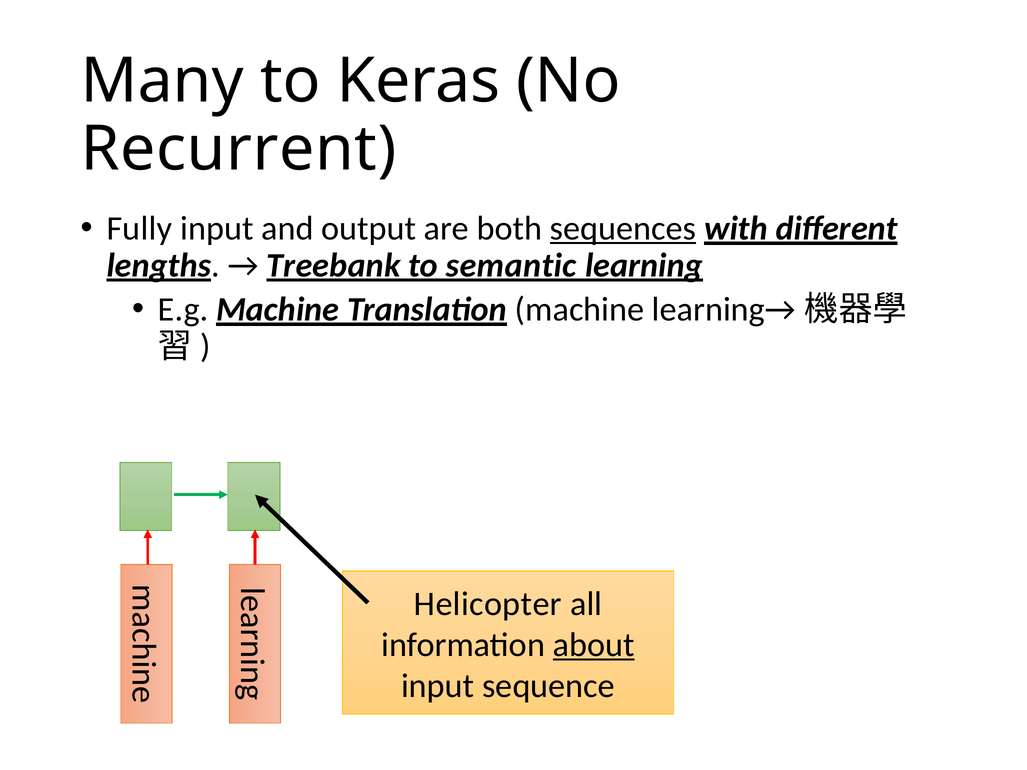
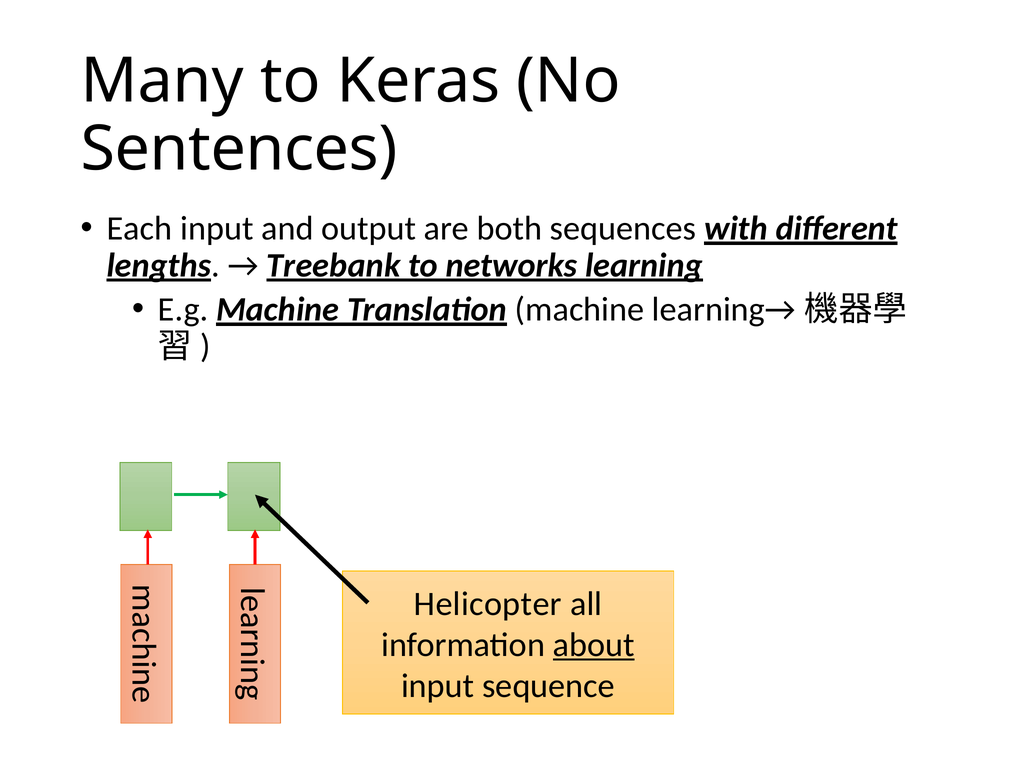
Recurrent: Recurrent -> Sentences
Fully: Fully -> Each
sequences underline: present -> none
semantic: semantic -> networks
